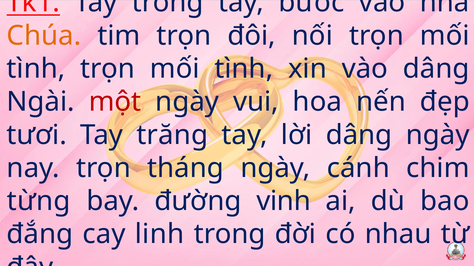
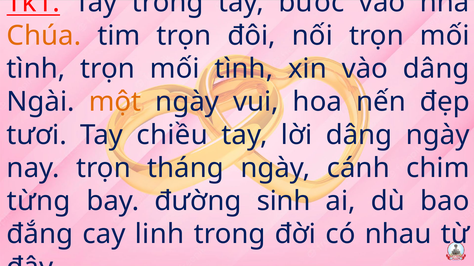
một colour: red -> orange
trăng: trăng -> chiều
vinh: vinh -> sinh
